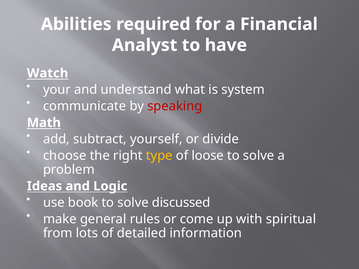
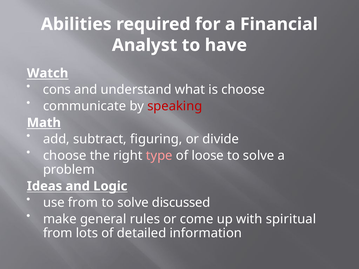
your: your -> cons
is system: system -> choose
yourself: yourself -> figuring
type colour: yellow -> pink
use book: book -> from
